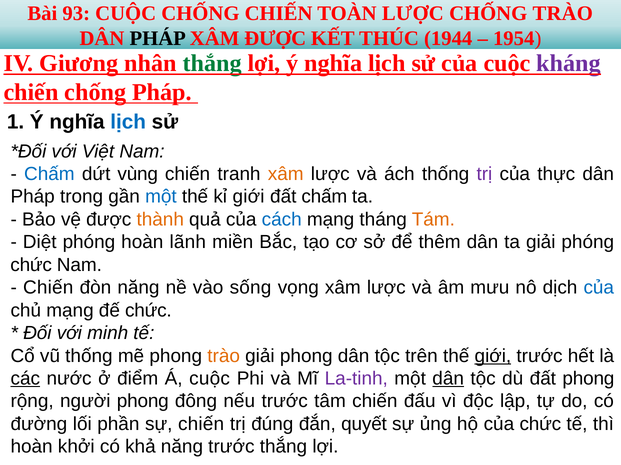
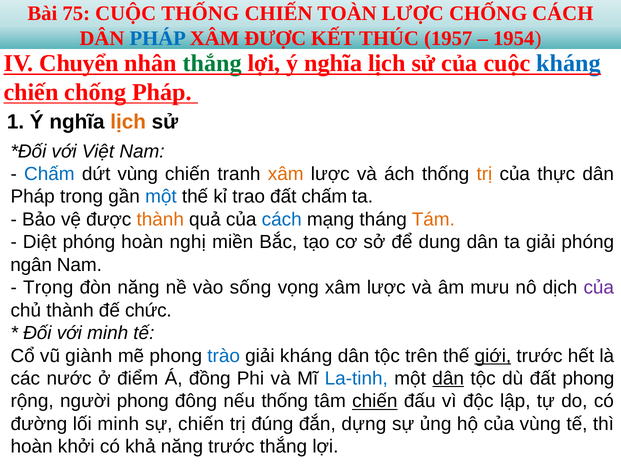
93: 93 -> 75
CUỘC CHỐNG: CHỐNG -> THỐNG
CHỐNG TRÀO: TRÀO -> CÁCH
PHÁP at (158, 38) colour: black -> blue
1944: 1944 -> 1957
Giương: Giương -> Chuyển
kháng at (569, 64) colour: purple -> blue
lịch at (128, 122) colour: blue -> orange
trị at (484, 174) colour: purple -> orange
kỉ giới: giới -> trao
lãnh: lãnh -> nghị
thêm: thêm -> dung
chức at (31, 265): chức -> ngân
Chiến at (48, 288): Chiến -> Trọng
của at (599, 288) colour: blue -> purple
chủ mạng: mạng -> thành
vũ thống: thống -> giành
trào at (224, 356) colour: orange -> blue
giải phong: phong -> kháng
các underline: present -> none
Á cuộc: cuộc -> đồng
La-tinh colour: purple -> blue
nếu trước: trước -> thống
chiến at (375, 402) underline: none -> present
lối phần: phần -> minh
quyết: quyết -> dựng
của chức: chức -> vùng
